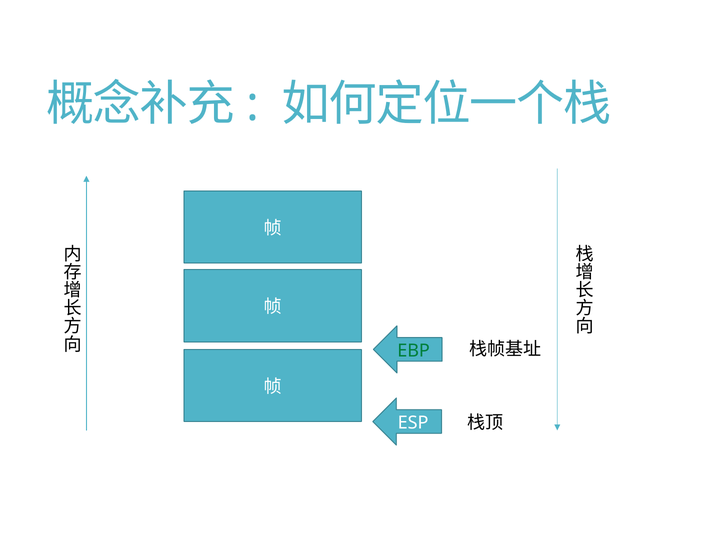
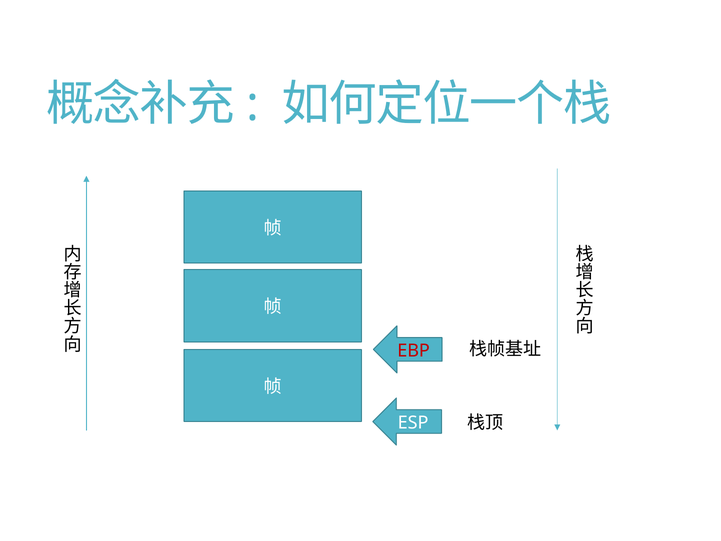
EBP colour: green -> red
